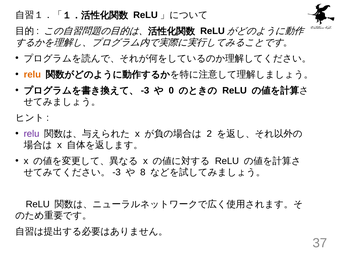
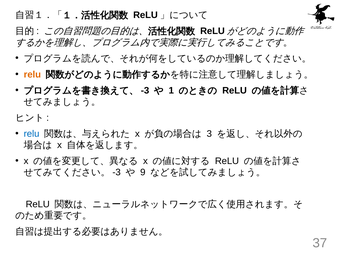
0: 0 -> 1
relu at (32, 133) colour: purple -> blue
2: 2 -> 3
8: 8 -> 9
